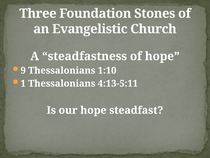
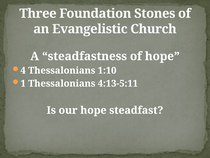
9: 9 -> 4
